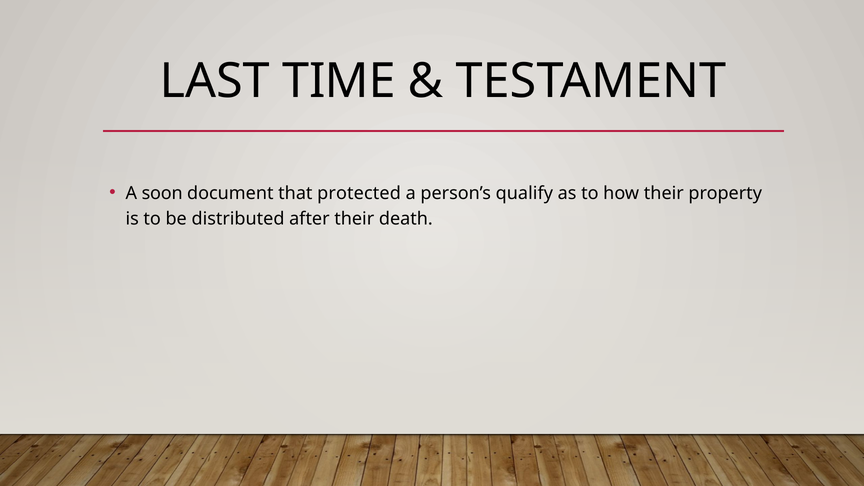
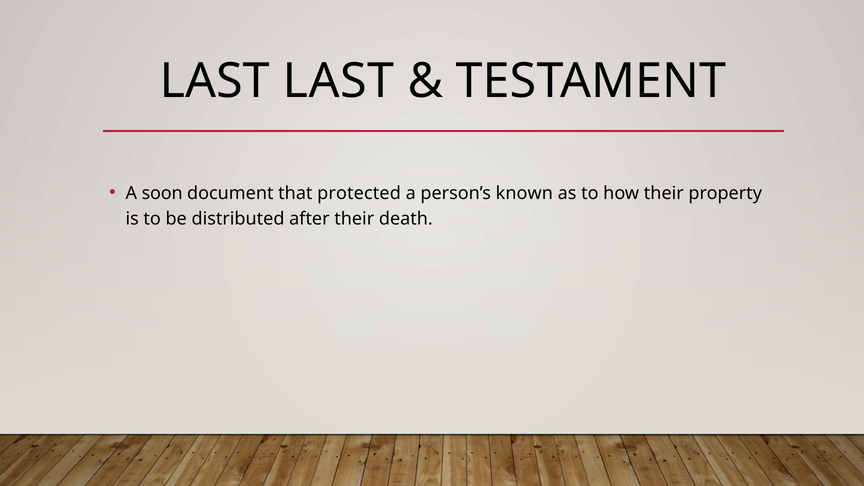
LAST TIME: TIME -> LAST
qualify: qualify -> known
